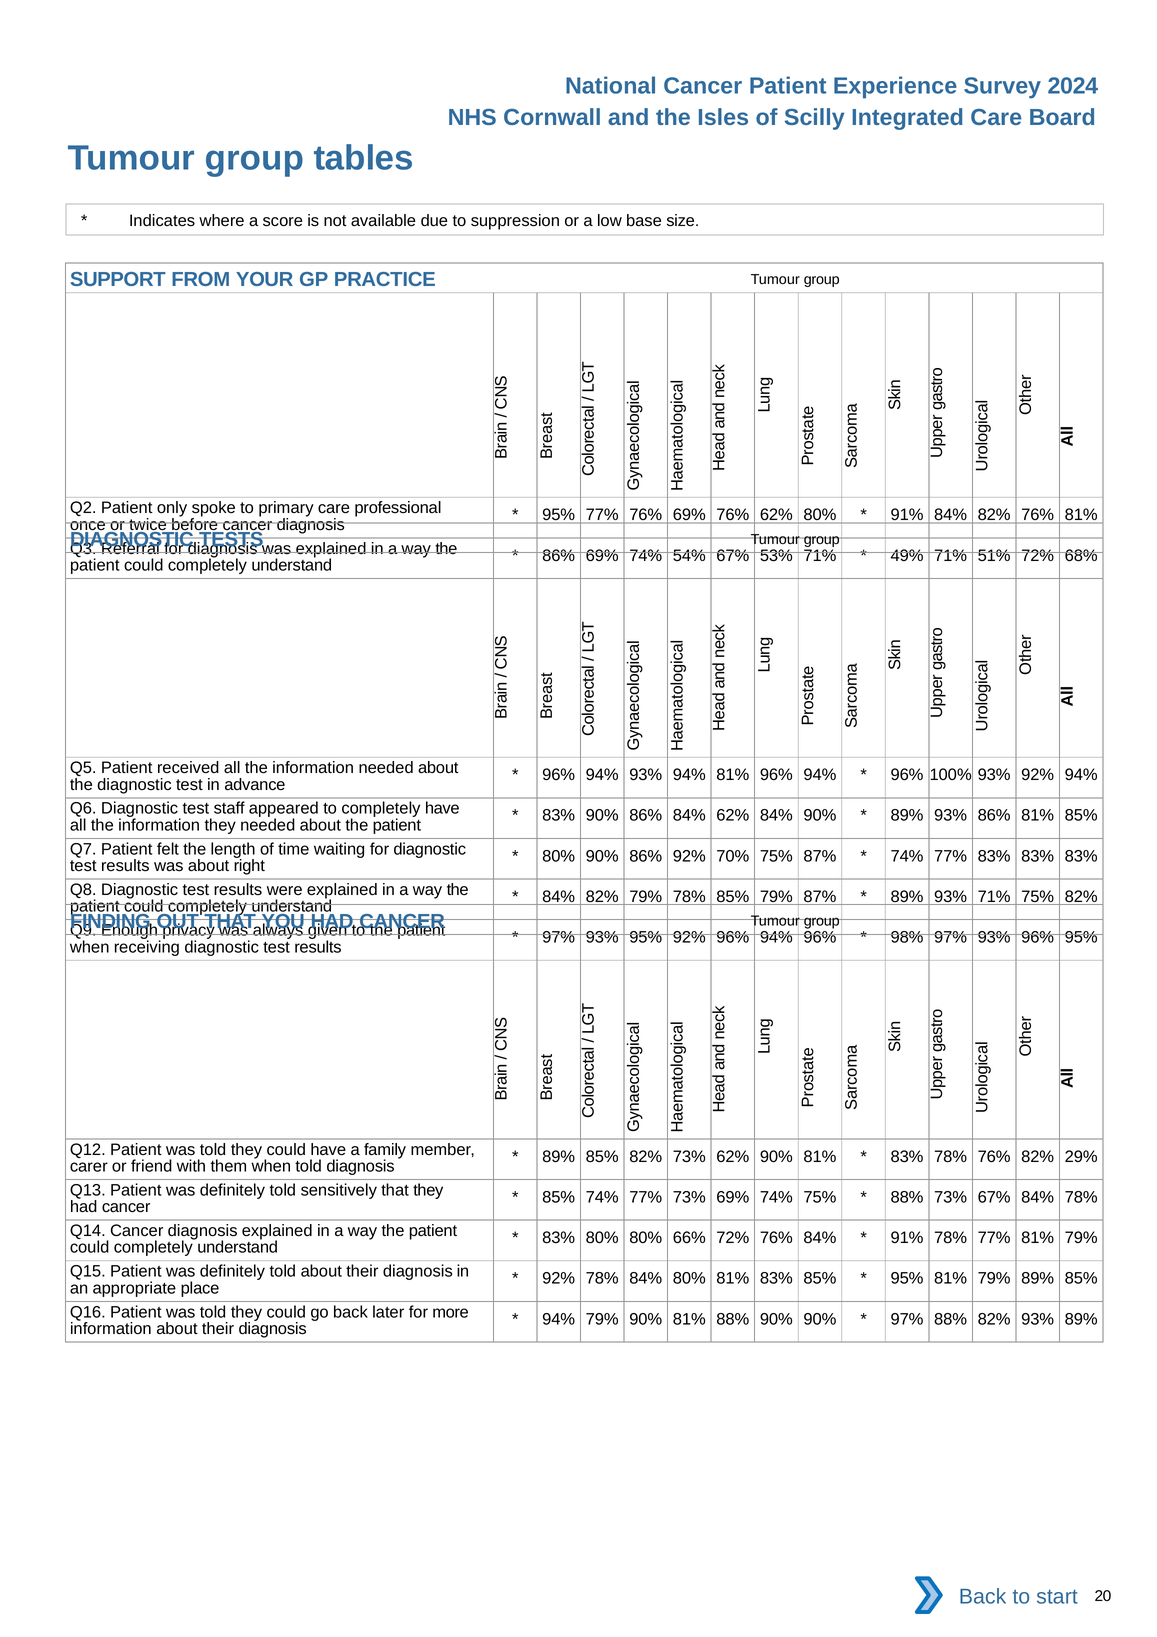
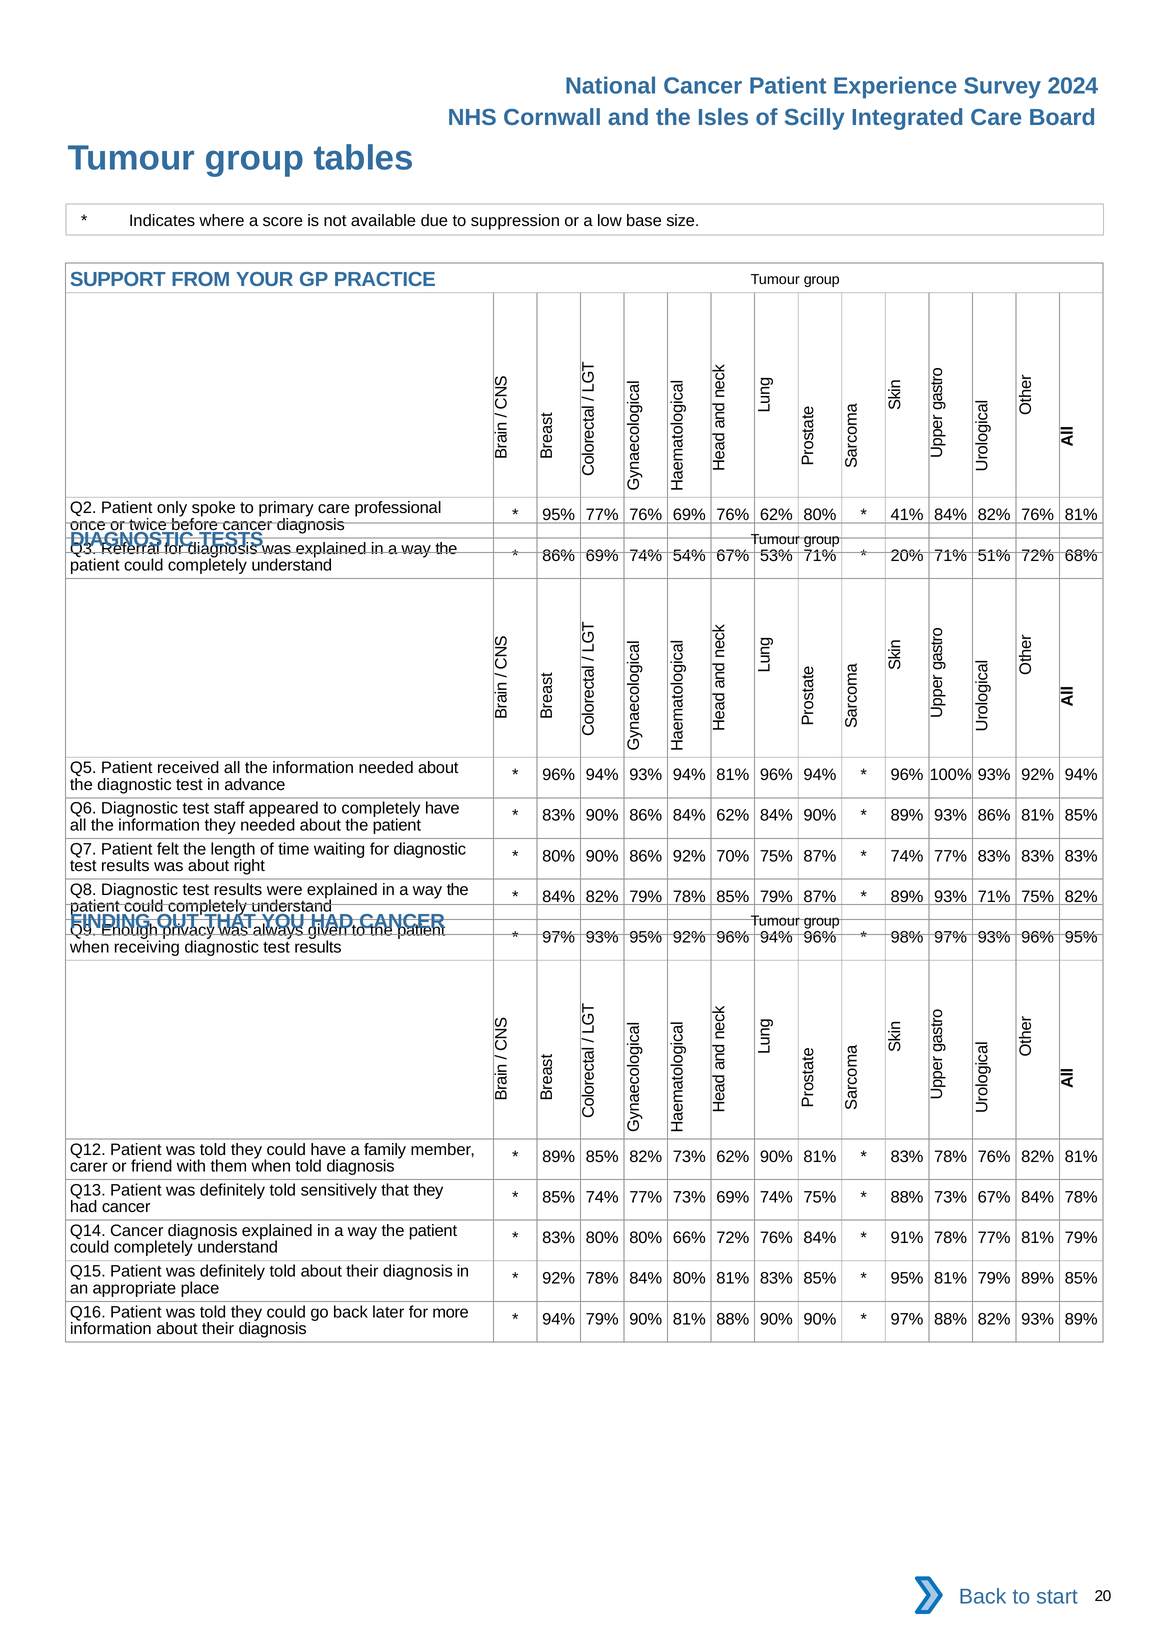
91% at (907, 515): 91% -> 41%
49%: 49% -> 20%
82% 29%: 29% -> 81%
